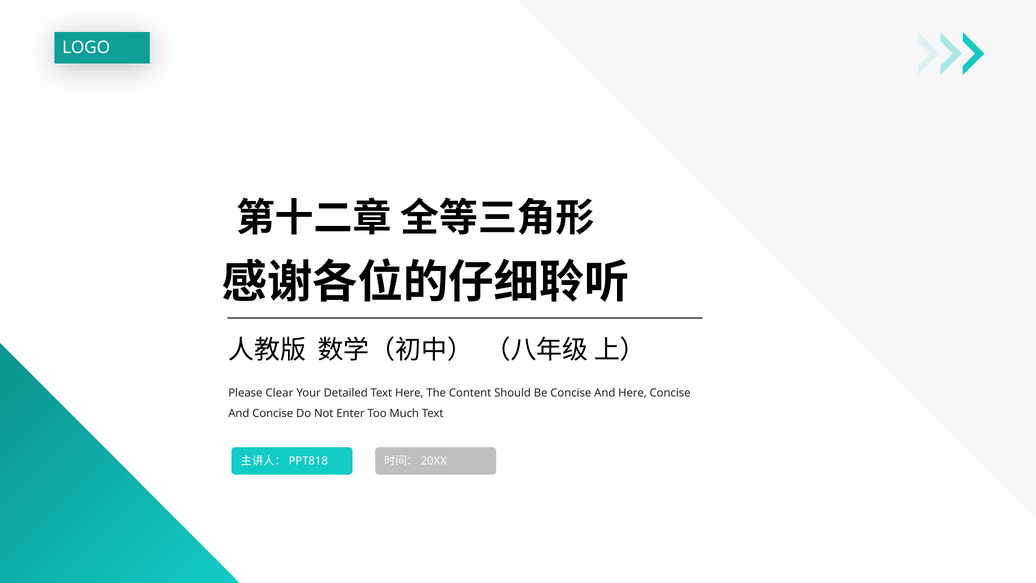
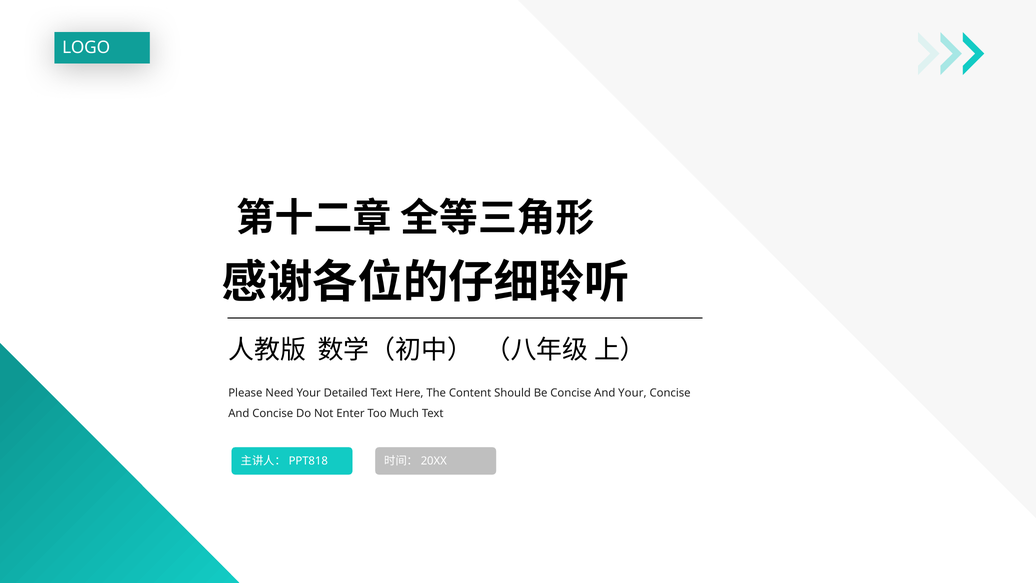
Clear: Clear -> Need
And Here: Here -> Your
